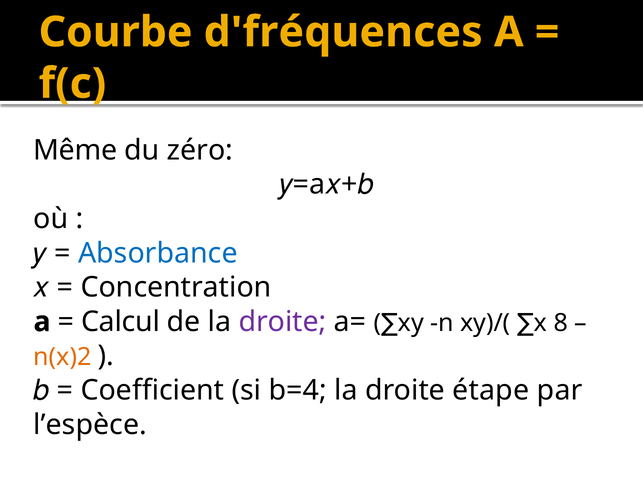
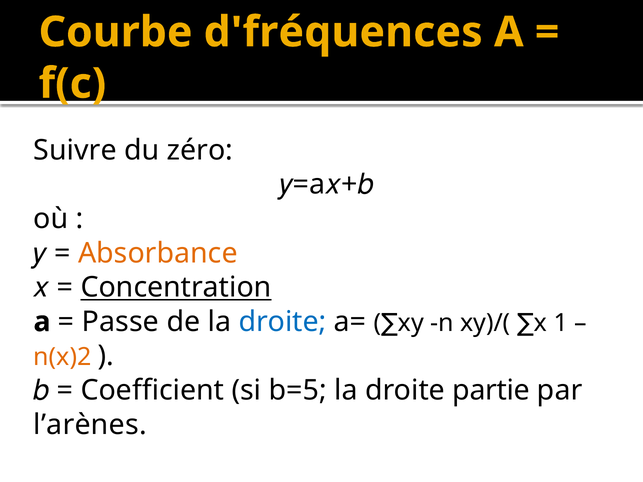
Même: Même -> Suivre
Absorbance colour: blue -> orange
Concentration underline: none -> present
Calcul: Calcul -> Passe
droite at (282, 322) colour: purple -> blue
8: 8 -> 1
b=4: b=4 -> b=5
étape: étape -> partie
l’espèce: l’espèce -> l’arènes
